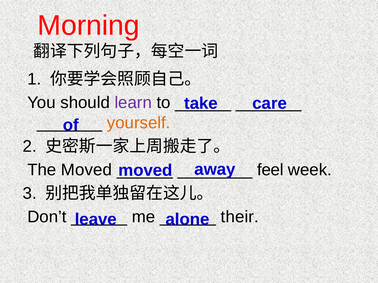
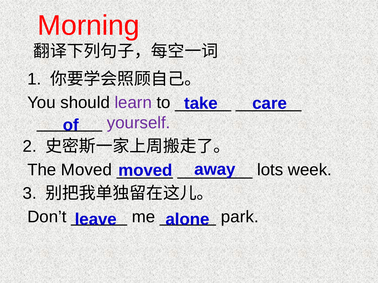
yourself colour: orange -> purple
feel: feel -> lots
their: their -> park
